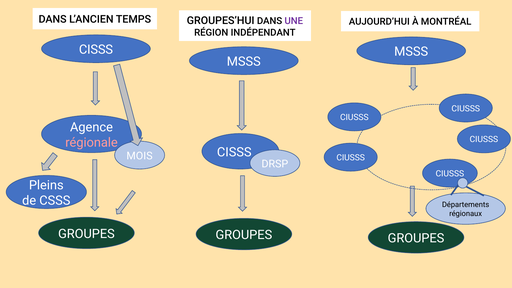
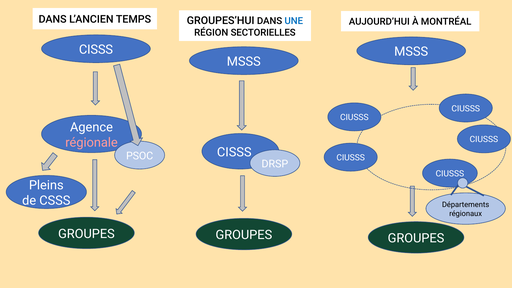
UNE colour: purple -> blue
INDÉPENDANT: INDÉPENDANT -> SECTORIELLES
MOIS: MOIS -> PSOC
